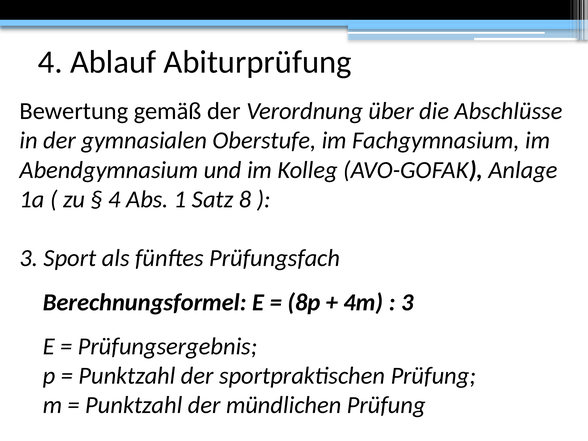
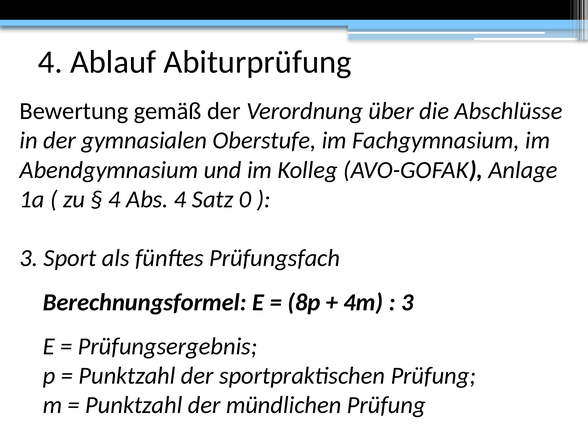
Abs 1: 1 -> 4
8: 8 -> 0
